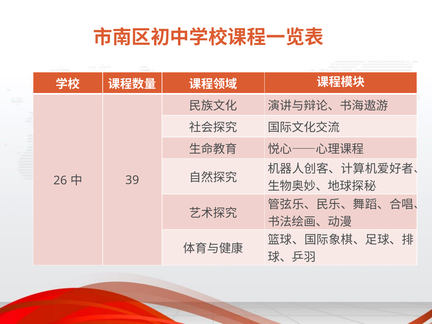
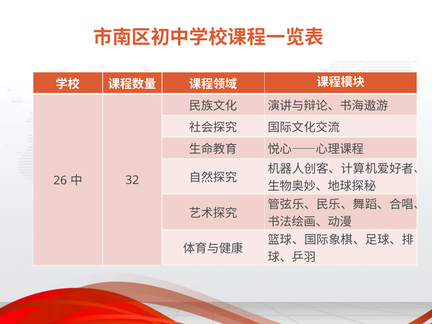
39: 39 -> 32
